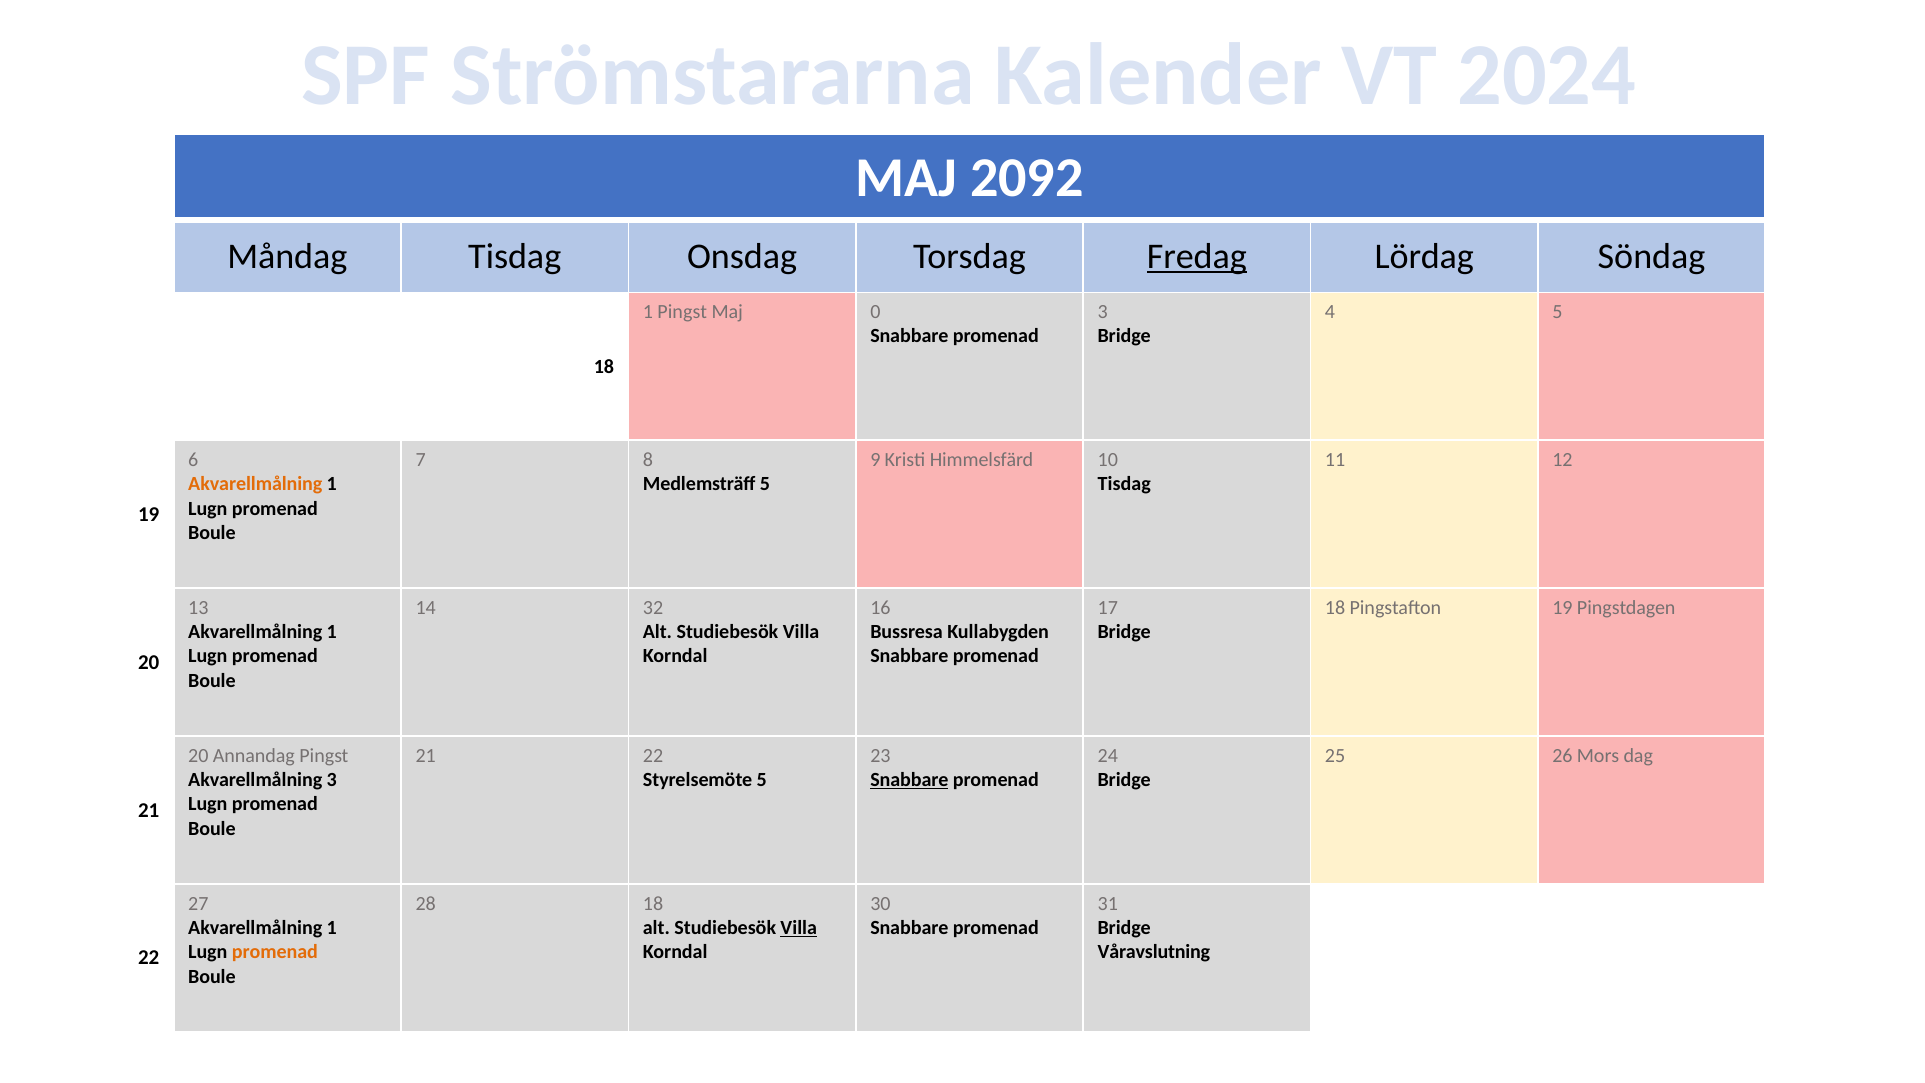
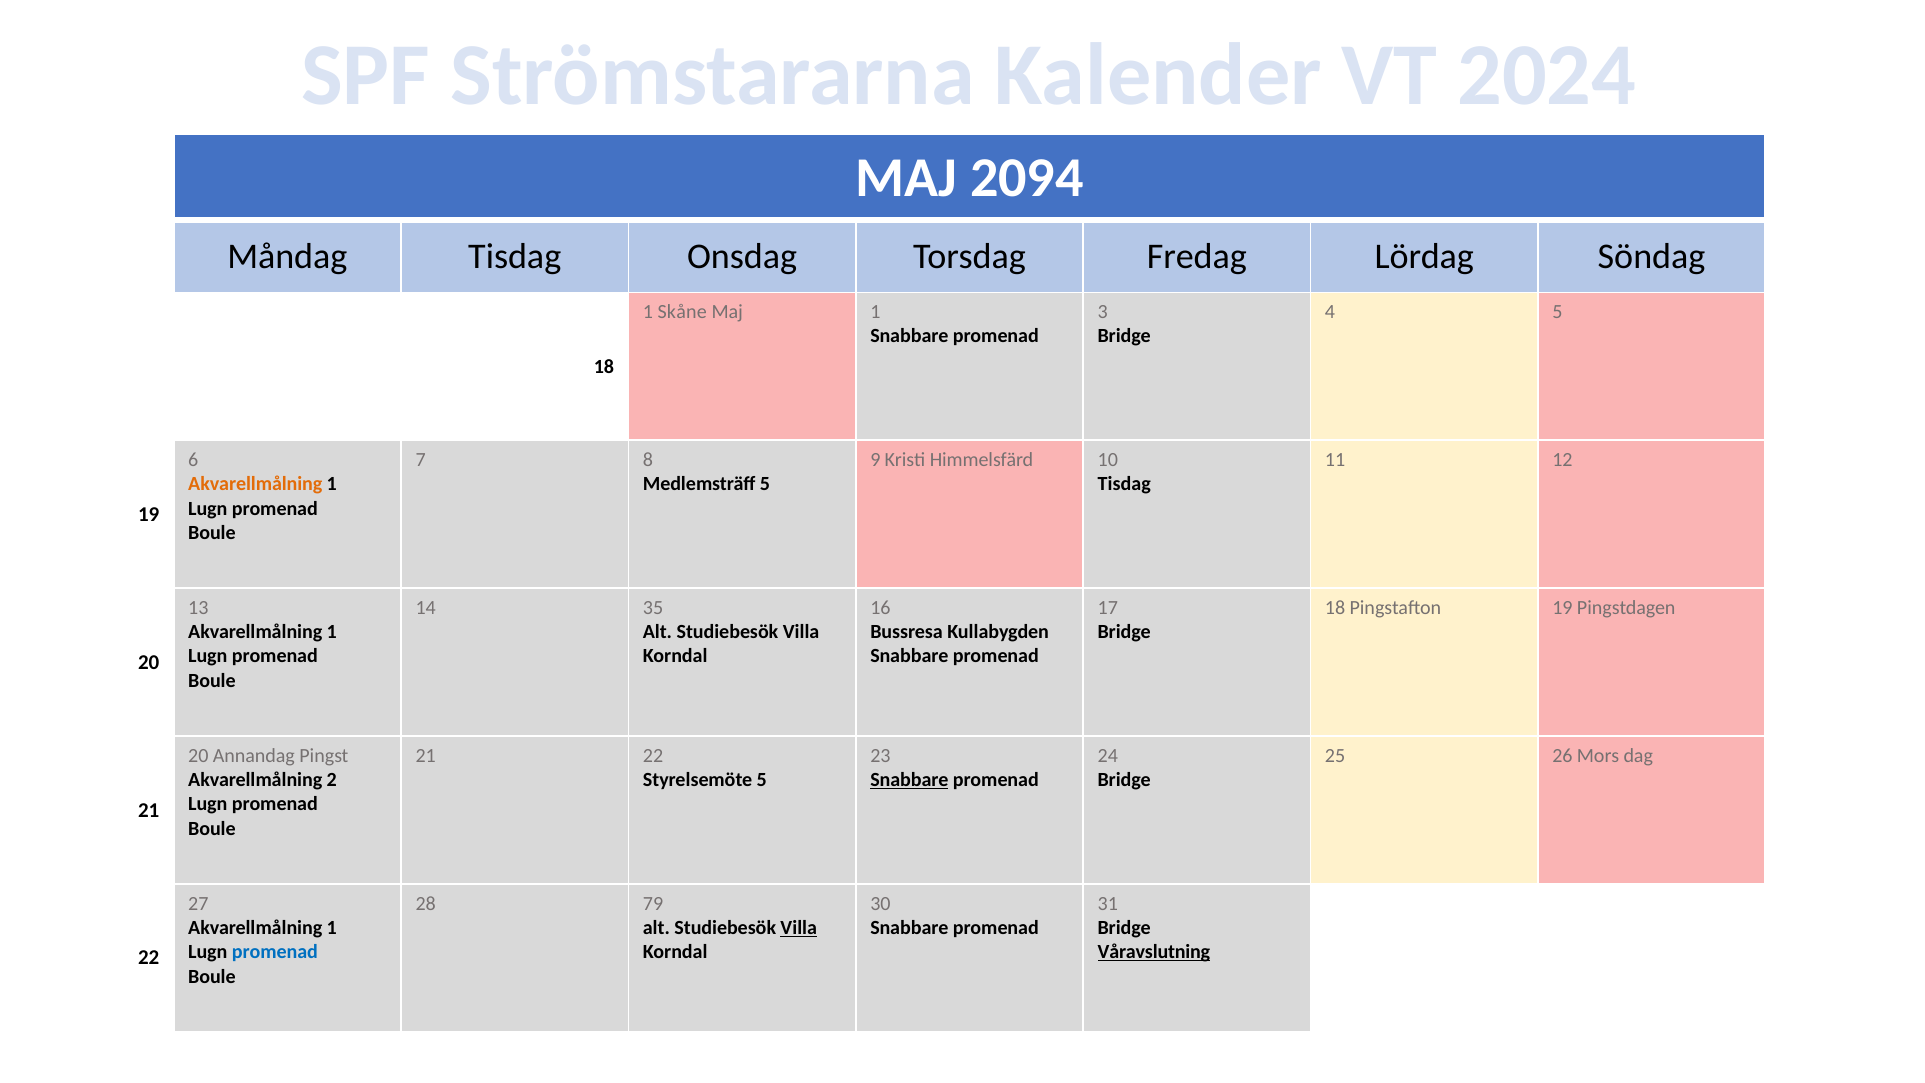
2092: 2092 -> 2094
Fredag underline: present -> none
1 Pingst: Pingst -> Skåne
Maj 0: 0 -> 1
32: 32 -> 35
Akvarellmålning 3: 3 -> 2
28 18: 18 -> 79
promenad at (275, 952) colour: orange -> blue
Våravslutning underline: none -> present
